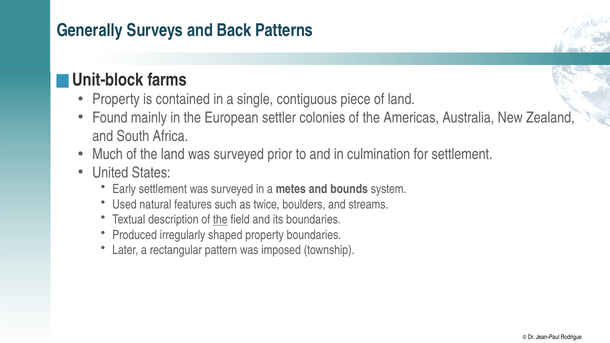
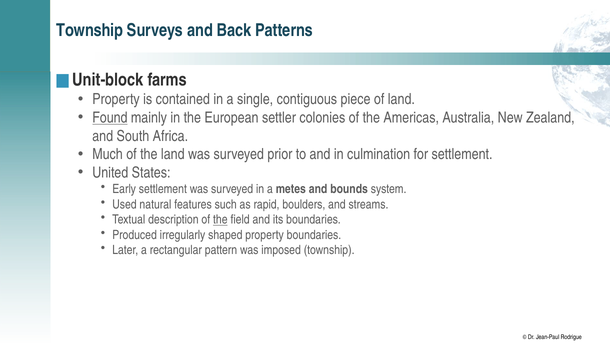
Generally at (90, 30): Generally -> Township
Found underline: none -> present
twice: twice -> rapid
